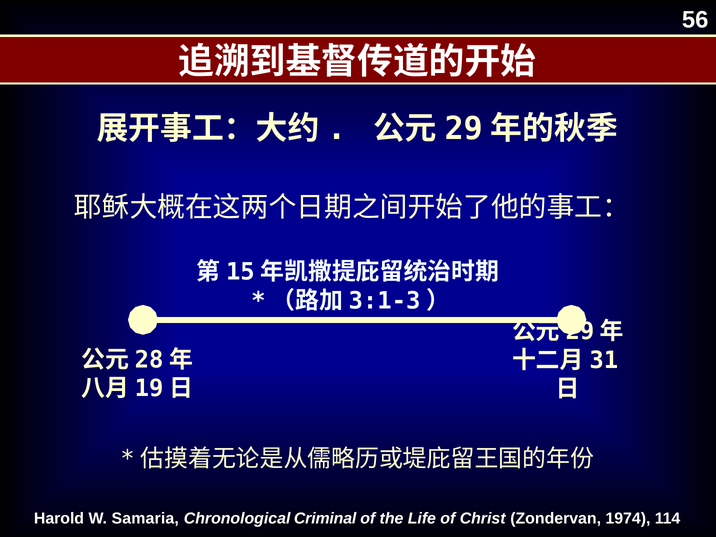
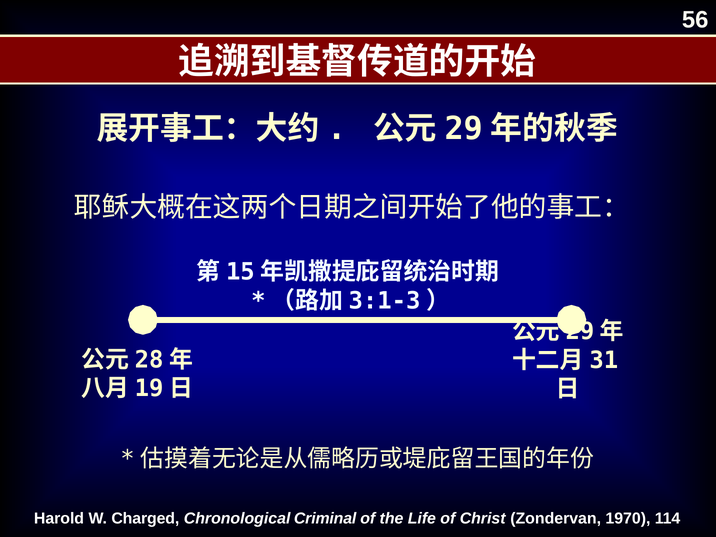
Samaria: Samaria -> Charged
1974: 1974 -> 1970
